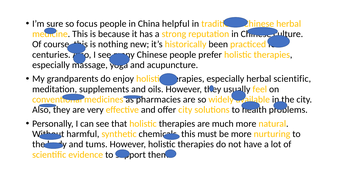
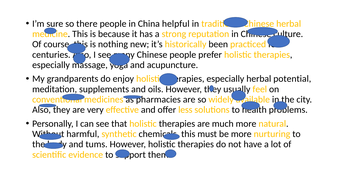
focus: focus -> there
herbal scientific: scientific -> potential
offer city: city -> less
